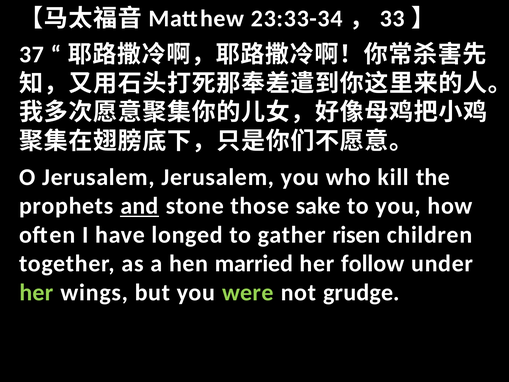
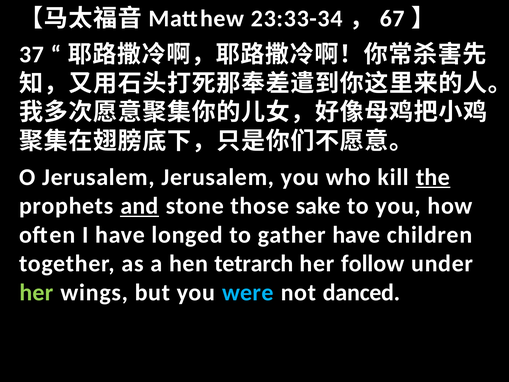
33: 33 -> 67
the underline: none -> present
gather risen: risen -> have
married: married -> tetrarch
were colour: light green -> light blue
grudge: grudge -> danced
